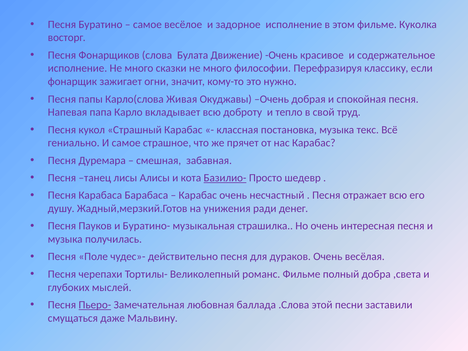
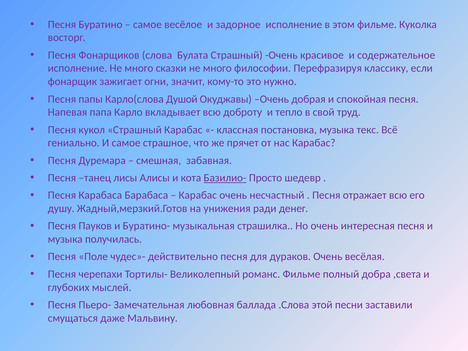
Булата Движение: Движение -> Страшный
Живая: Живая -> Душой
Пьеро- underline: present -> none
